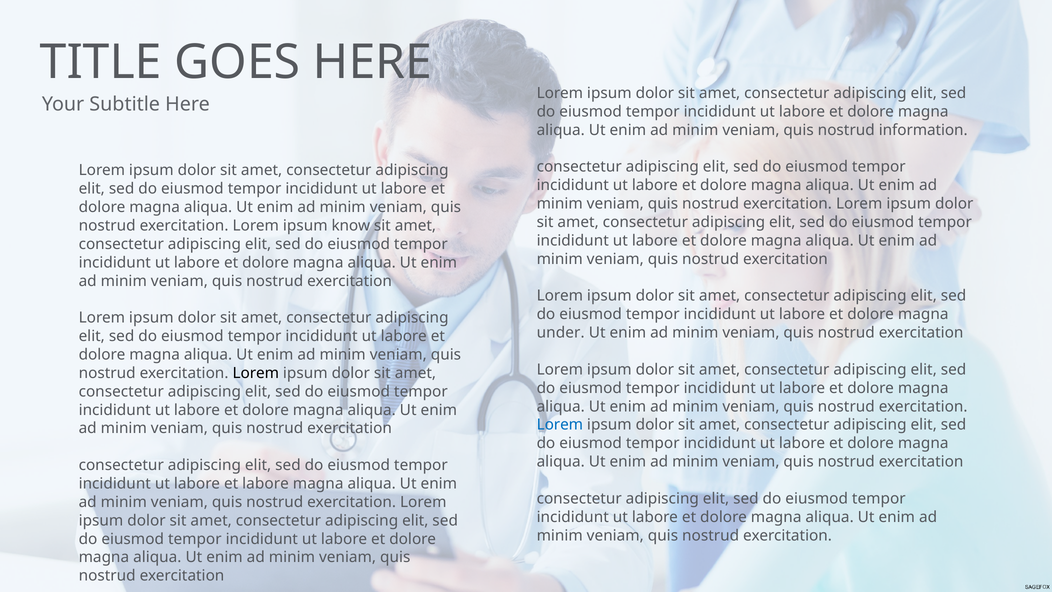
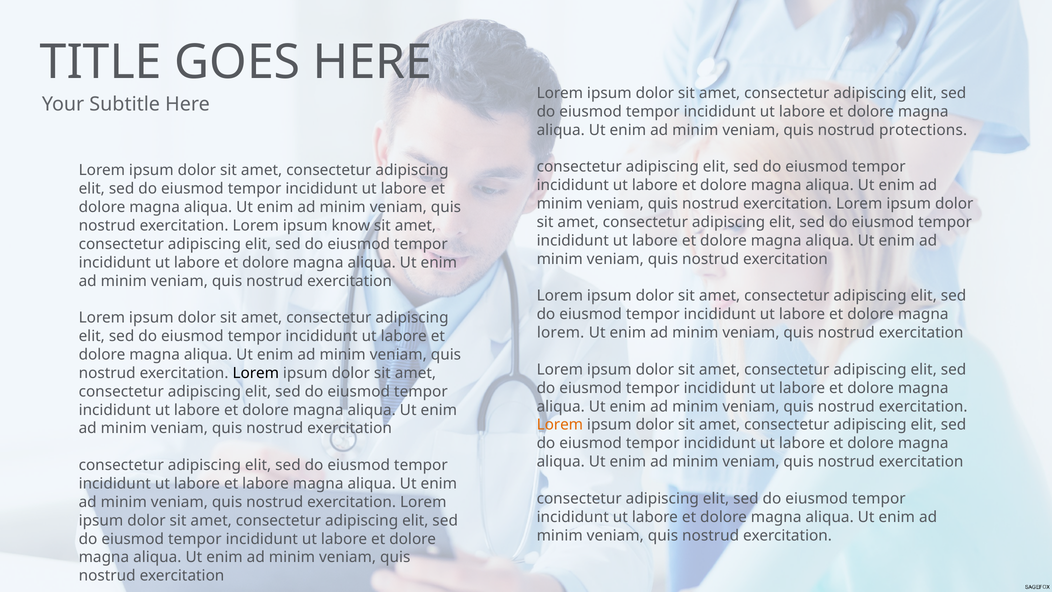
information: information -> protections
under at (561, 333): under -> lorem
Lorem at (560, 425) colour: blue -> orange
